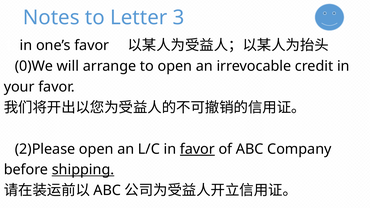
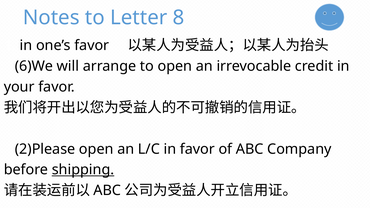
3: 3 -> 8
0)We: 0)We -> 6)We
favor at (197, 149) underline: present -> none
